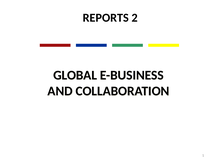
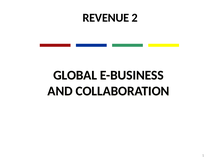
REPORTS: REPORTS -> REVENUE
